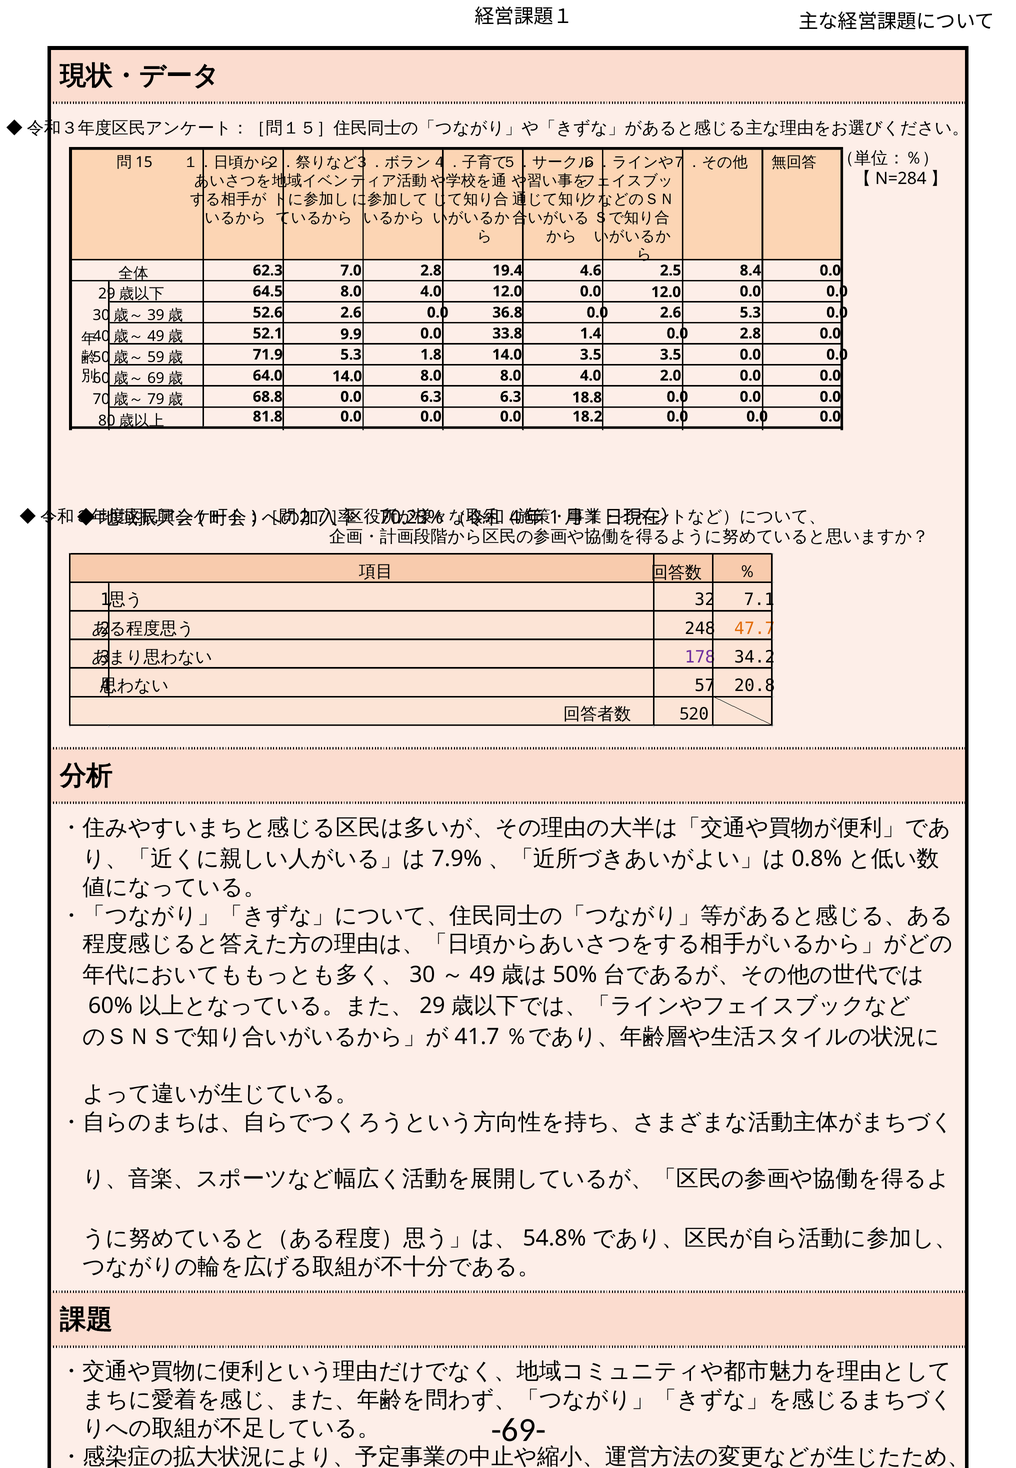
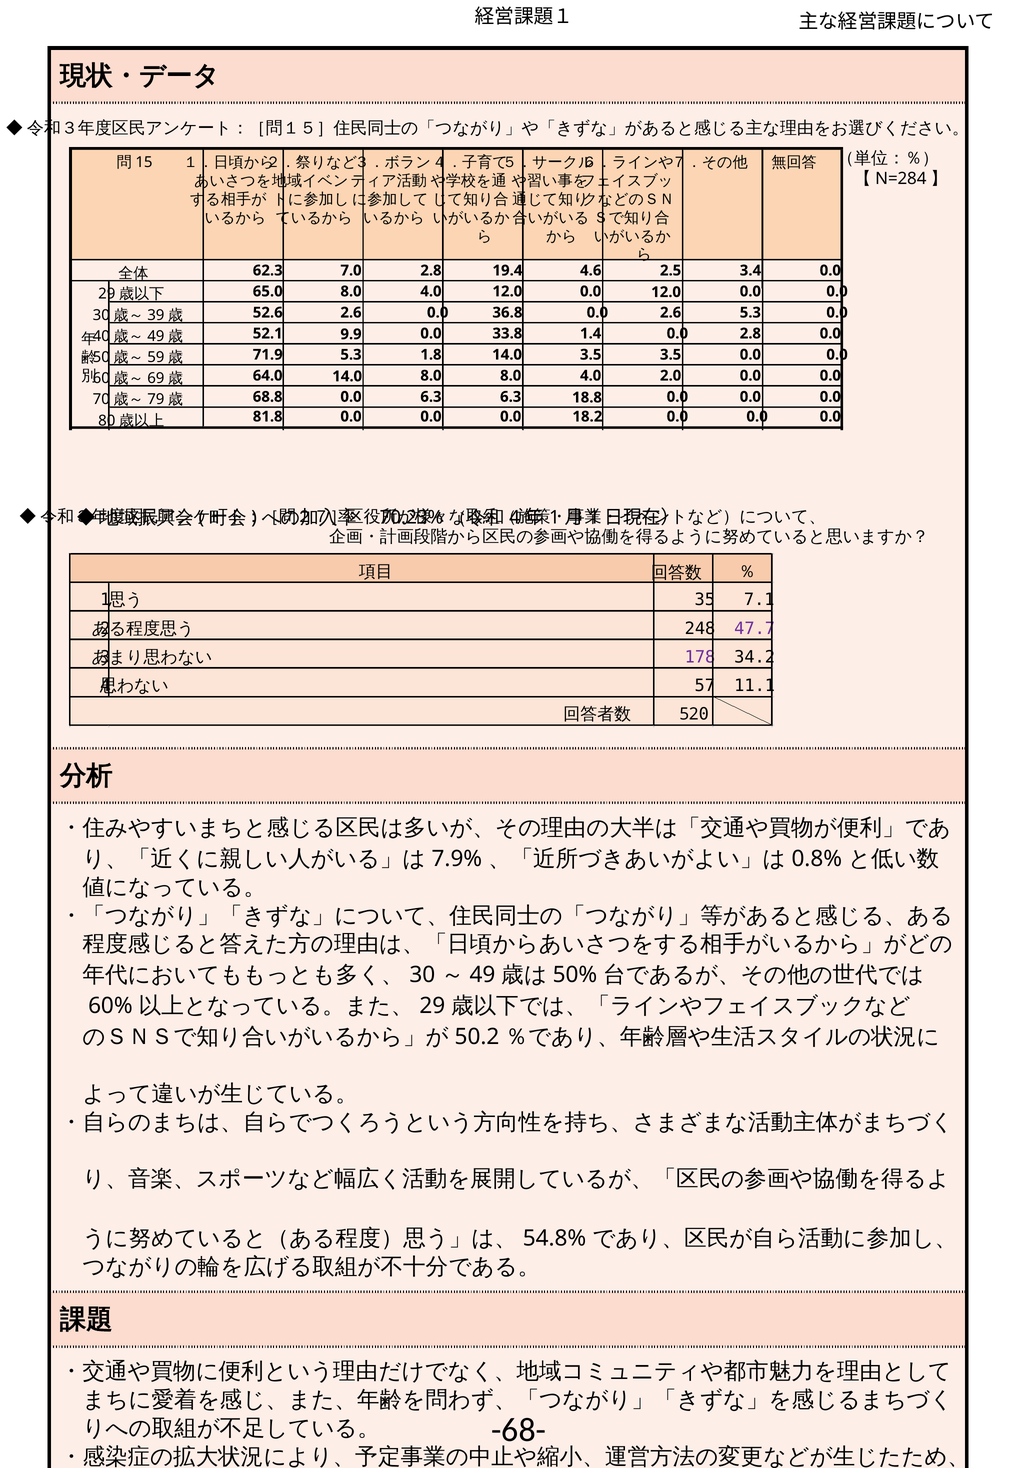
8.4: 8.4 -> 3.4
64.5: 64.5 -> 65.0
32: 32 -> 35
47.7 colour: orange -> purple
20.8: 20.8 -> 11.1
41.7: 41.7 -> 50.2
-69-: -69- -> -68-
